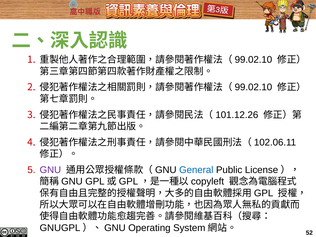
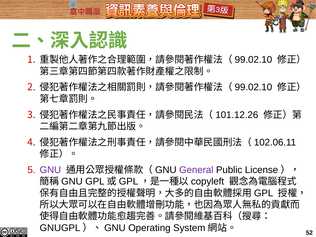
General colour: blue -> purple
